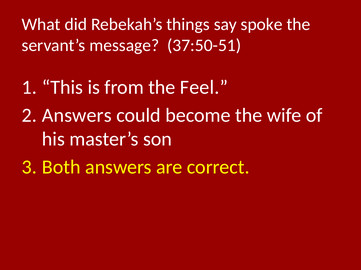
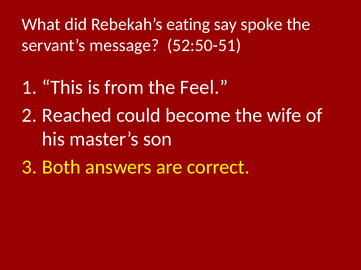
things: things -> eating
37:50-51: 37:50-51 -> 52:50-51
Answers at (77, 115): Answers -> Reached
